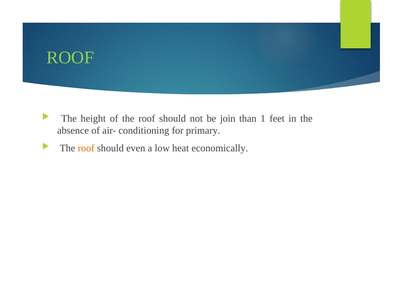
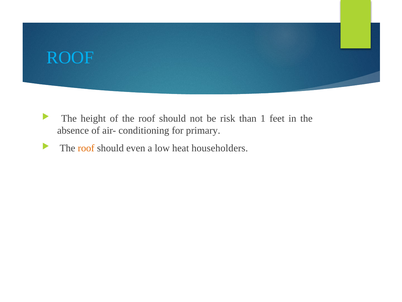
ROOF at (70, 58) colour: light green -> light blue
join: join -> risk
economically: economically -> householders
